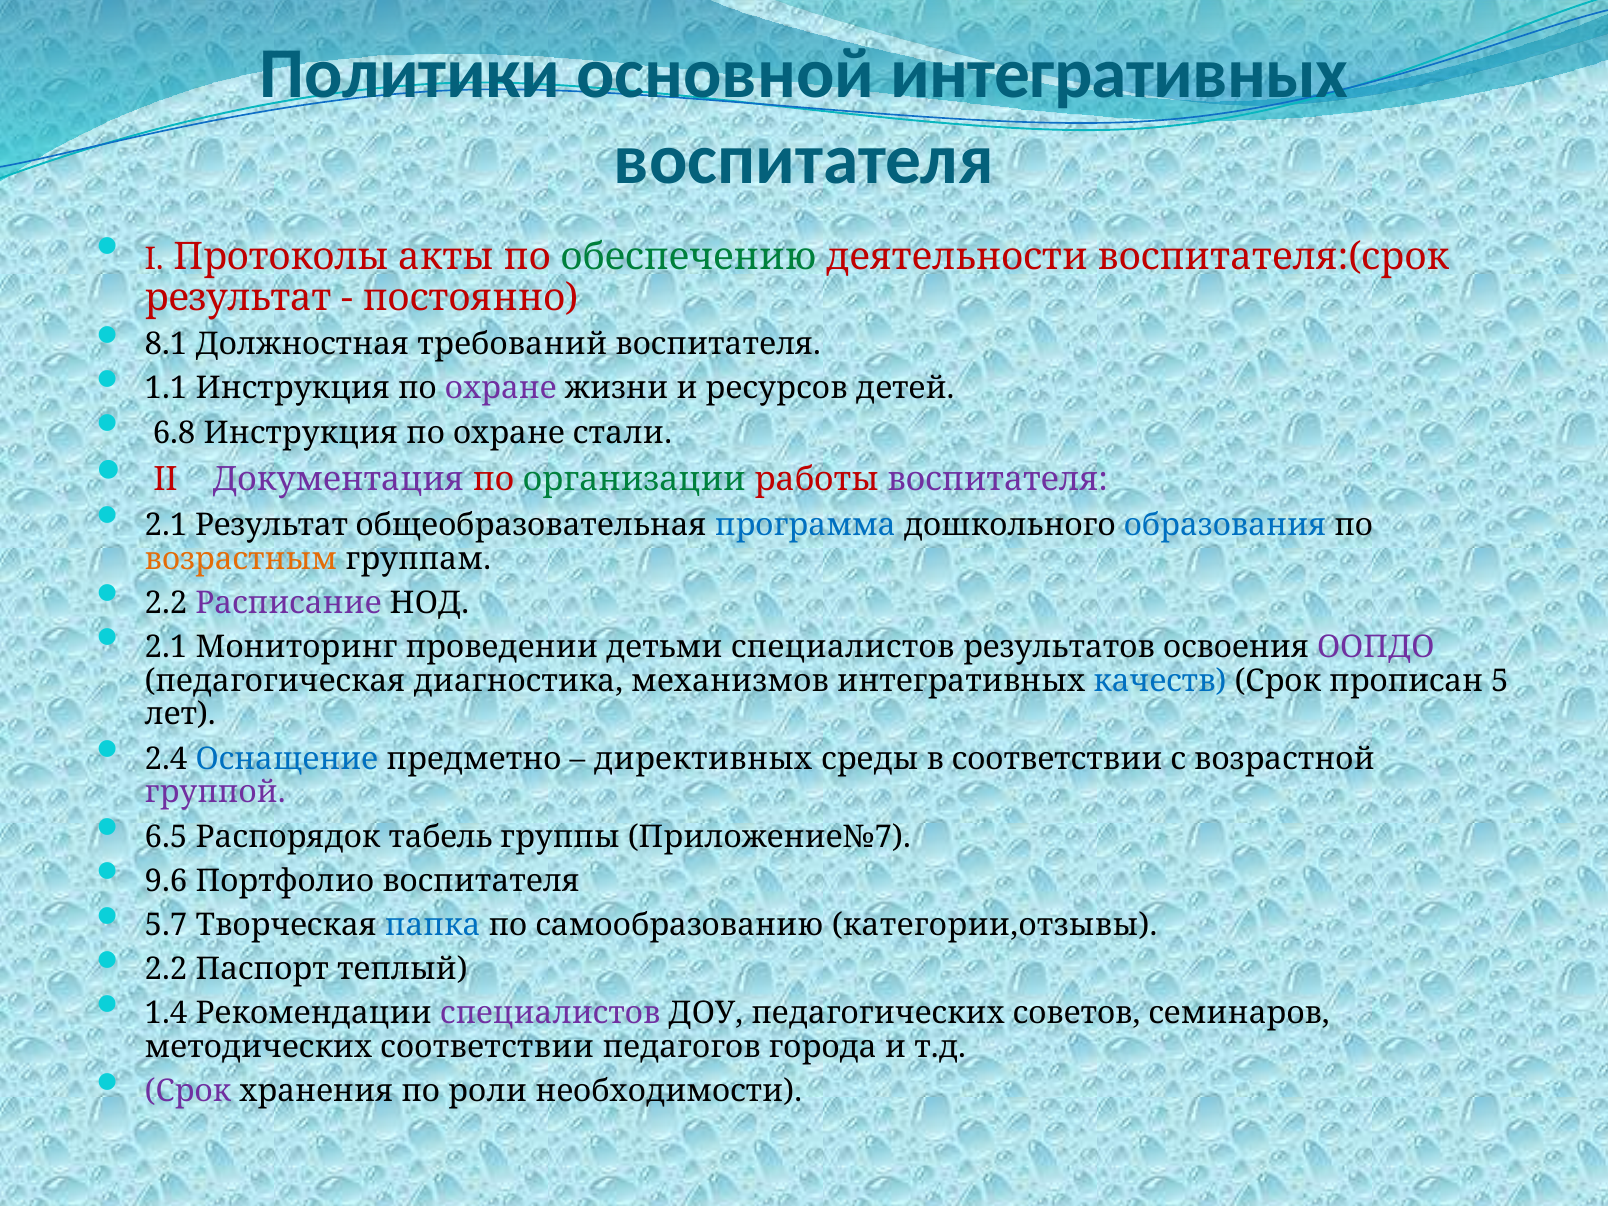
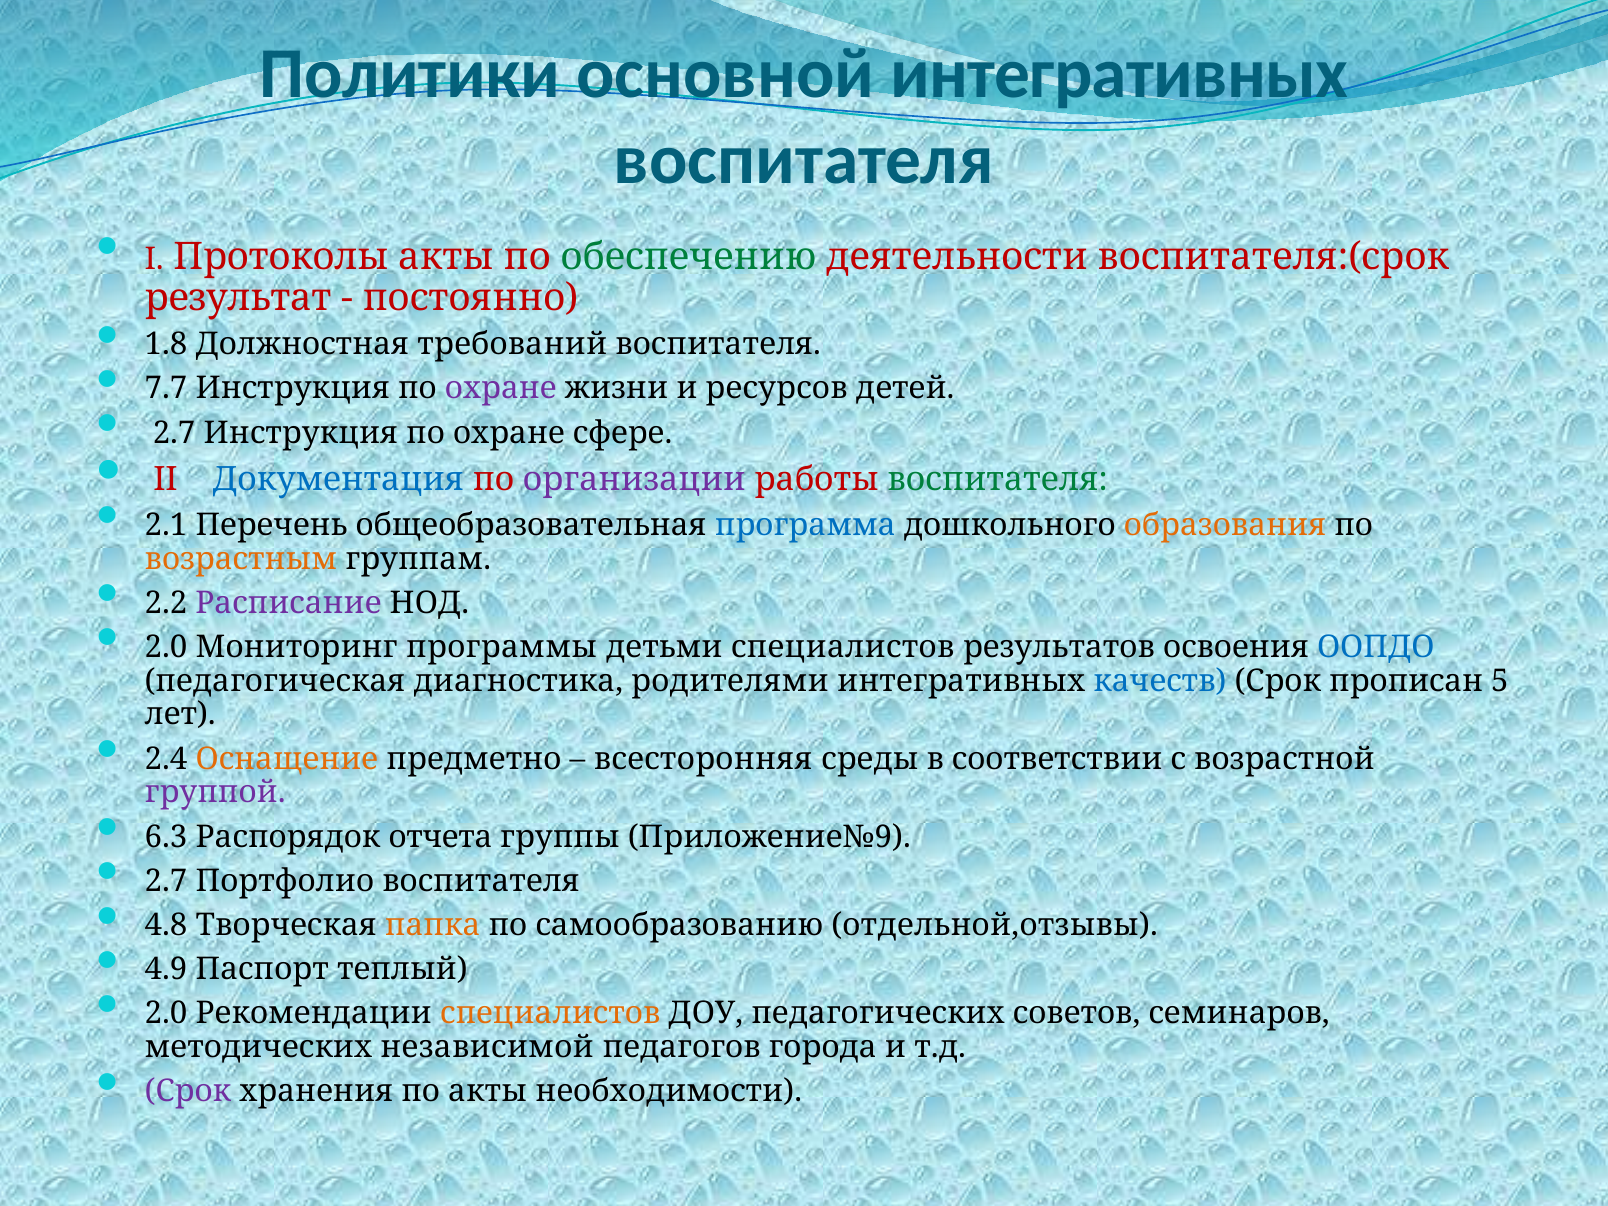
8.1: 8.1 -> 1.8
1.1: 1.1 -> 7.7
6.8 at (174, 433): 6.8 -> 2.7
стали: стали -> сфере
Документация colour: purple -> blue
организации colour: green -> purple
воспитателя at (998, 480) colour: purple -> green
2.1 Результат: Результат -> Перечень
образования colour: blue -> orange
2.1 at (166, 647): 2.1 -> 2.0
проведении: проведении -> программы
ООПДО colour: purple -> blue
механизмов: механизмов -> родителями
Оснащение colour: blue -> orange
директивных: директивных -> всесторонняя
6.5: 6.5 -> 6.3
табель: табель -> отчета
Приложение№7: Приложение№7 -> Приложение№9
9.6 at (166, 881): 9.6 -> 2.7
5.7: 5.7 -> 4.8
папка colour: blue -> orange
категории,отзывы: категории,отзывы -> отдельной,отзывы
2.2 at (166, 969): 2.2 -> 4.9
1.4 at (166, 1014): 1.4 -> 2.0
специалистов at (550, 1014) colour: purple -> orange
методических соответствии: соответствии -> независимой
по роли: роли -> акты
